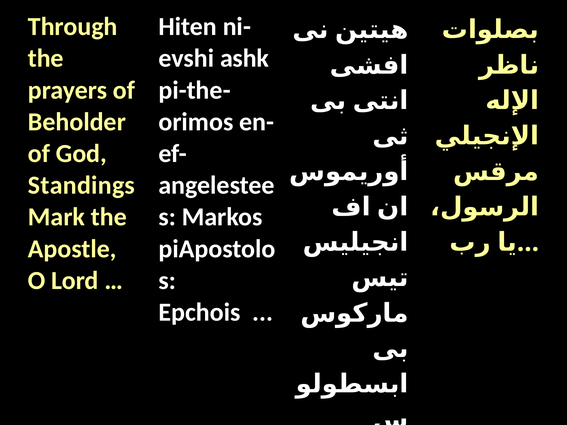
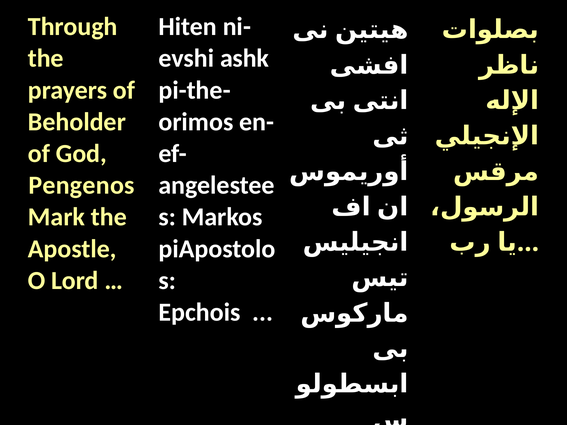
Standings: Standings -> Pengenos
